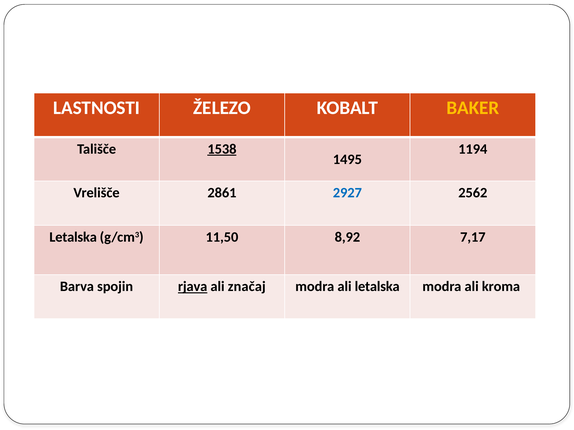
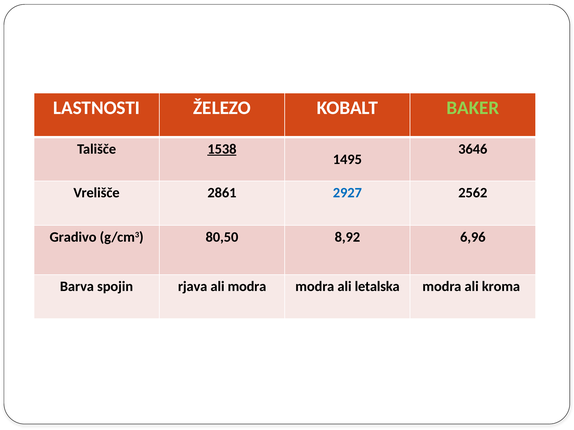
BAKER colour: yellow -> light green
1194: 1194 -> 3646
Letalska at (73, 237): Letalska -> Gradivo
11,50: 11,50 -> 80,50
7,17: 7,17 -> 6,96
rjava underline: present -> none
ali značaj: značaj -> modra
